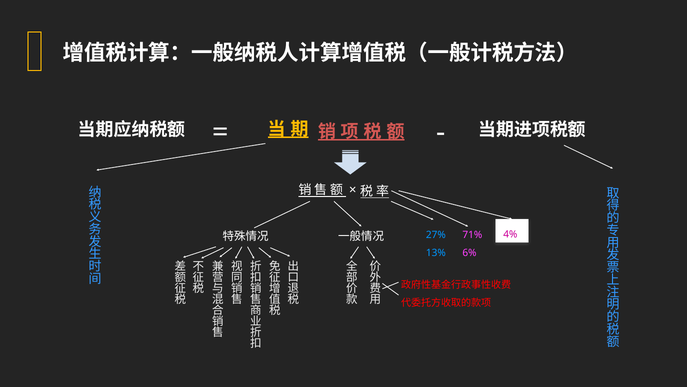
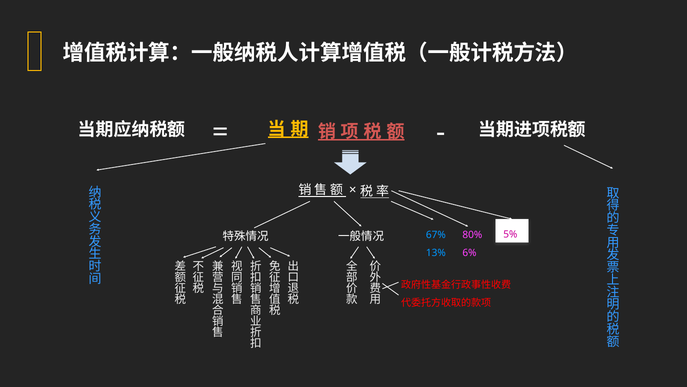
4%: 4% -> 5%
27%: 27% -> 67%
71%: 71% -> 80%
